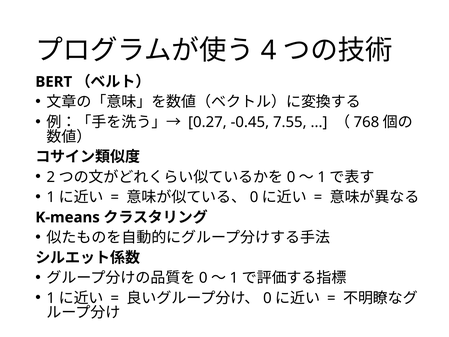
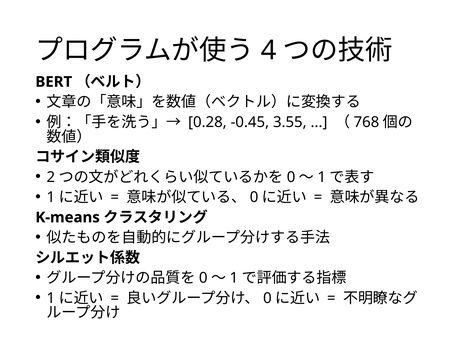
0.27: 0.27 -> 0.28
7.55: 7.55 -> 3.55
